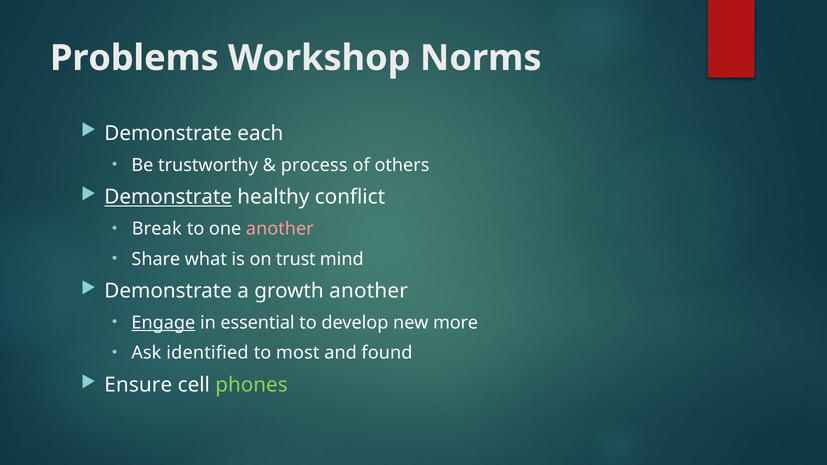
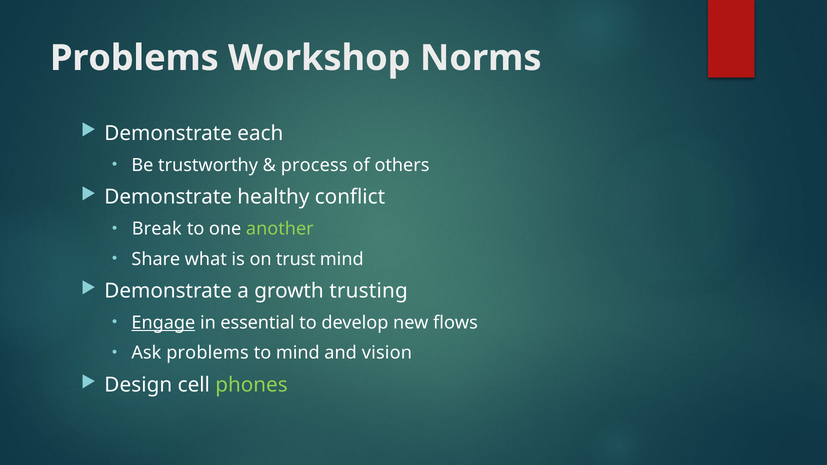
Demonstrate at (168, 197) underline: present -> none
another at (280, 229) colour: pink -> light green
growth another: another -> trusting
more: more -> flows
Ask identified: identified -> problems
to most: most -> mind
found: found -> vision
Ensure: Ensure -> Design
